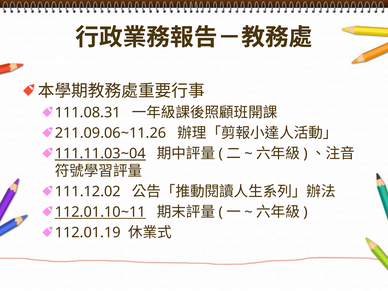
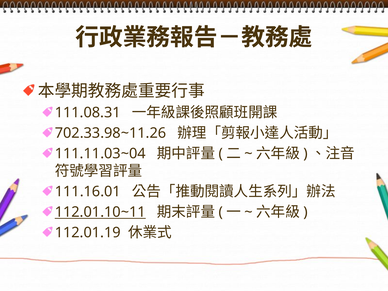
211.09.06~11.26: 211.09.06~11.26 -> 702.33.98~11.26
111.11.03~04 underline: present -> none
111.12.02: 111.12.02 -> 111.16.01
